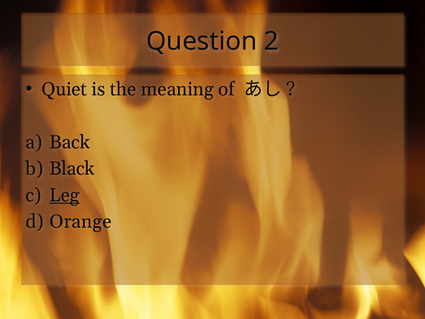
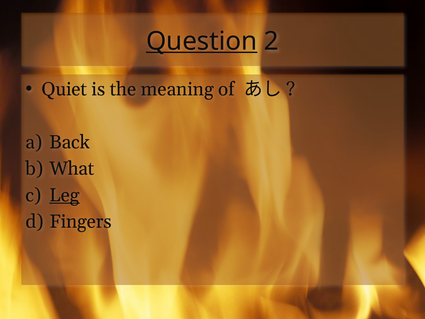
Question underline: none -> present
Black: Black -> What
Orange: Orange -> Fingers
